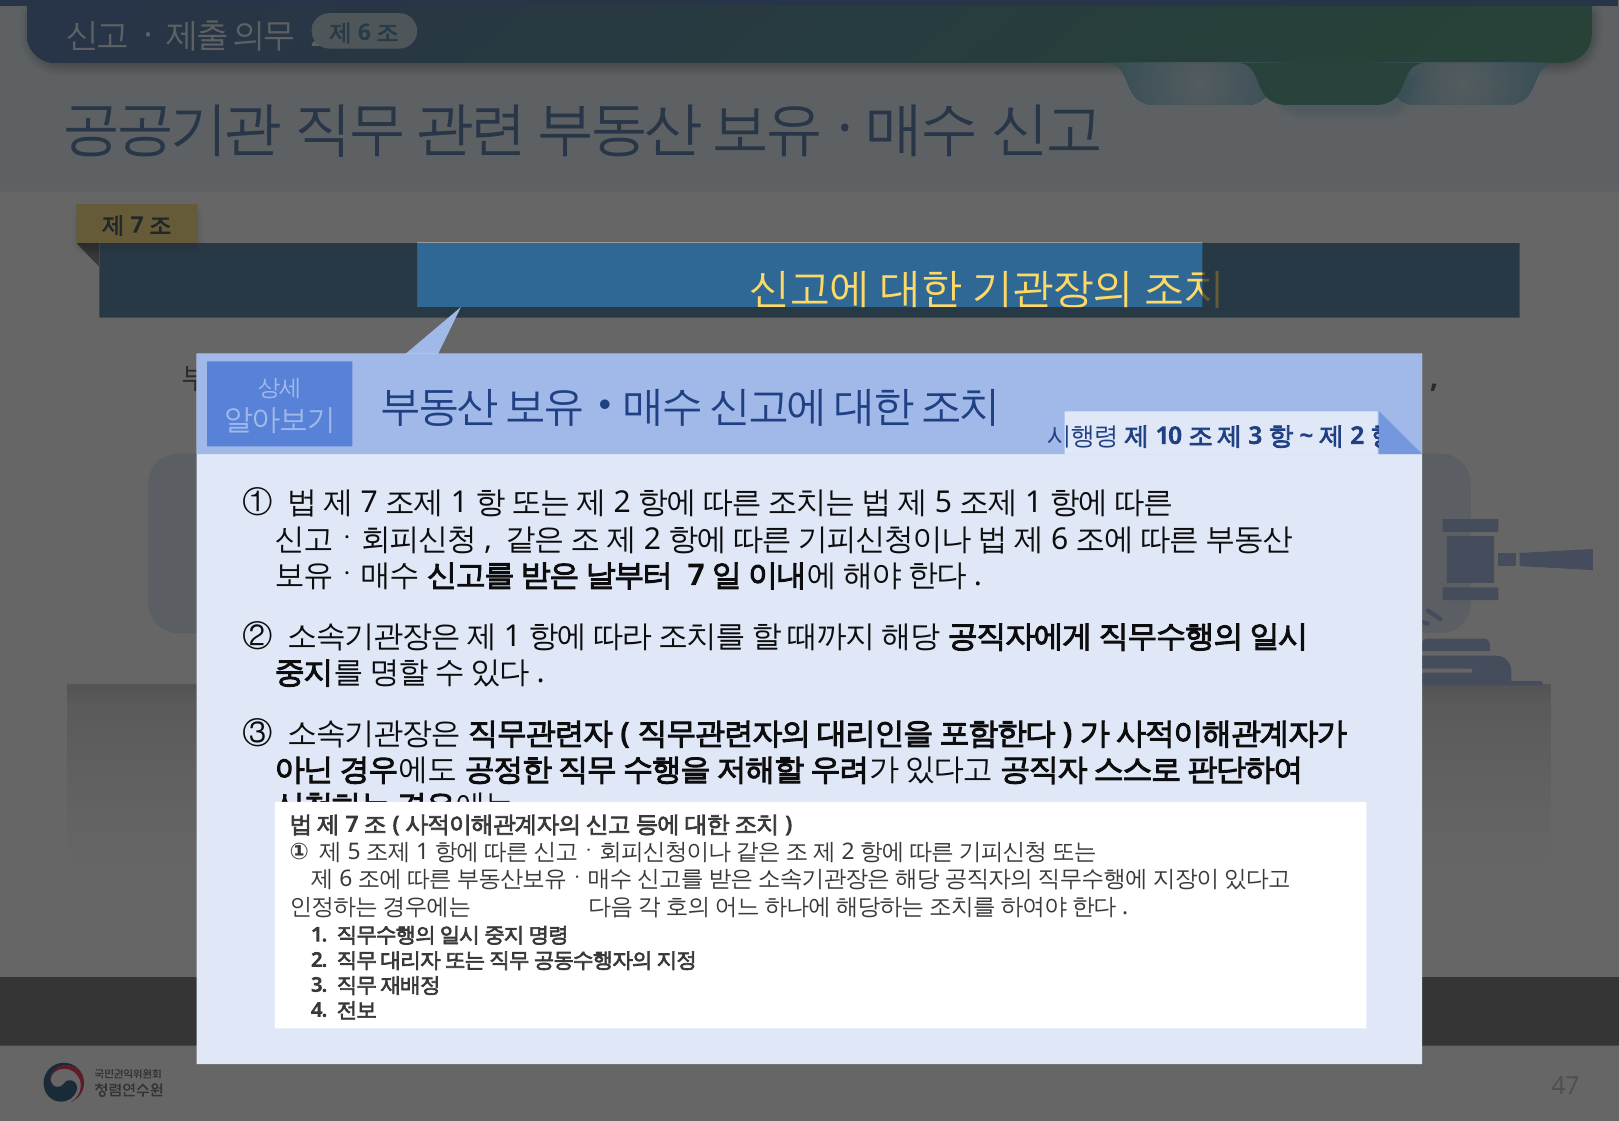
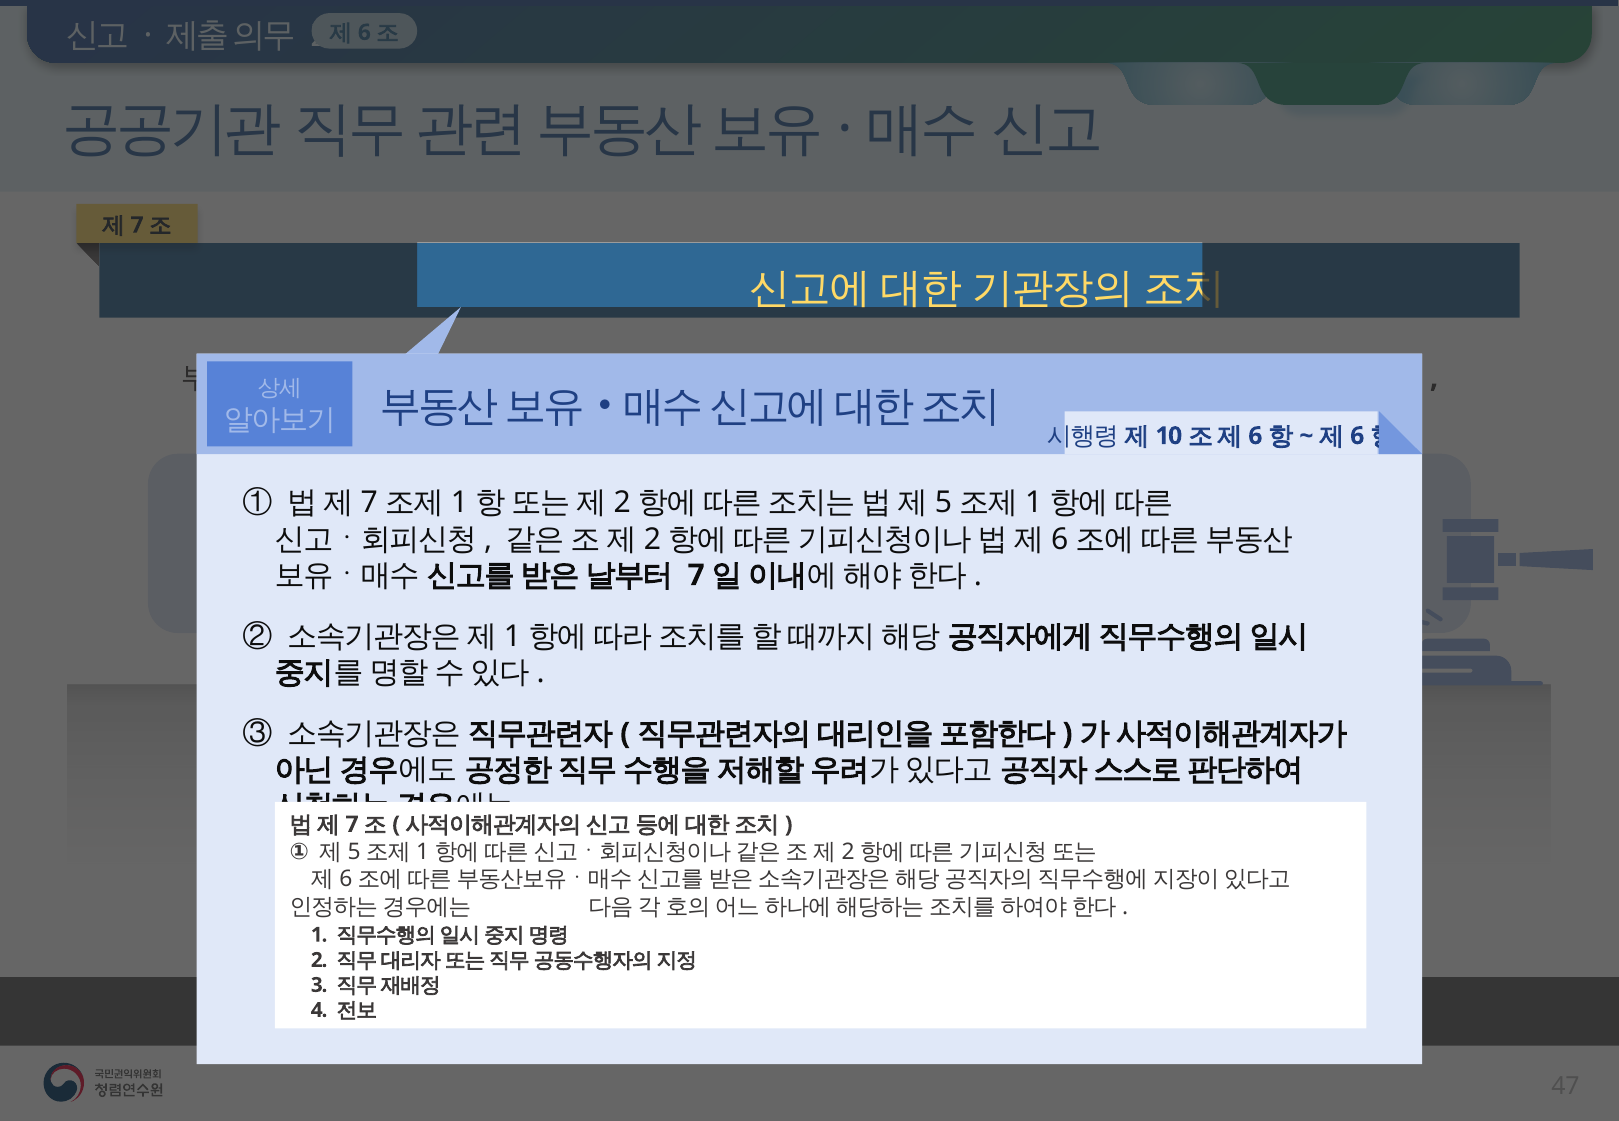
3 at (1255, 436): 3 -> 6
2 at (1357, 436): 2 -> 6
